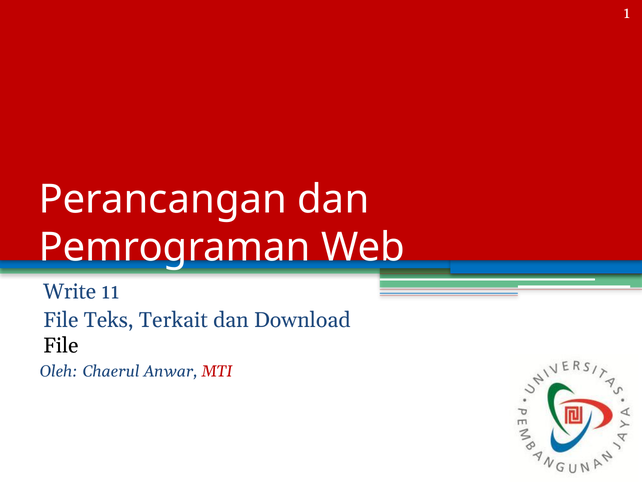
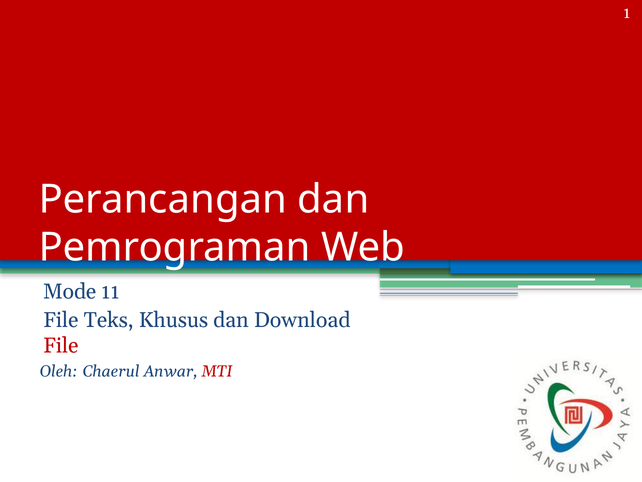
Write: Write -> Mode
Terkait: Terkait -> Khusus
File at (61, 345) colour: black -> red
